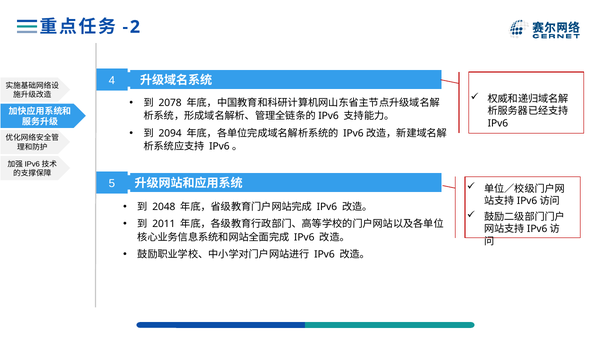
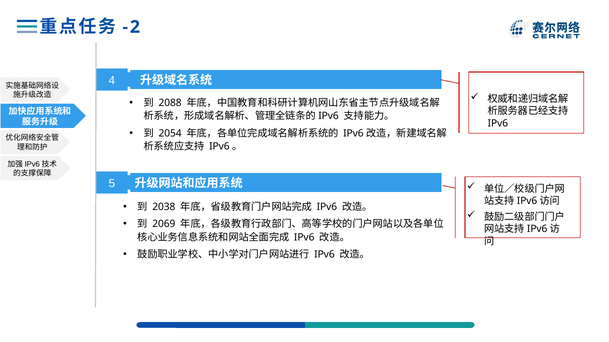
2078: 2078 -> 2088
2094: 2094 -> 2054
2048: 2048 -> 2038
2011: 2011 -> 2069
